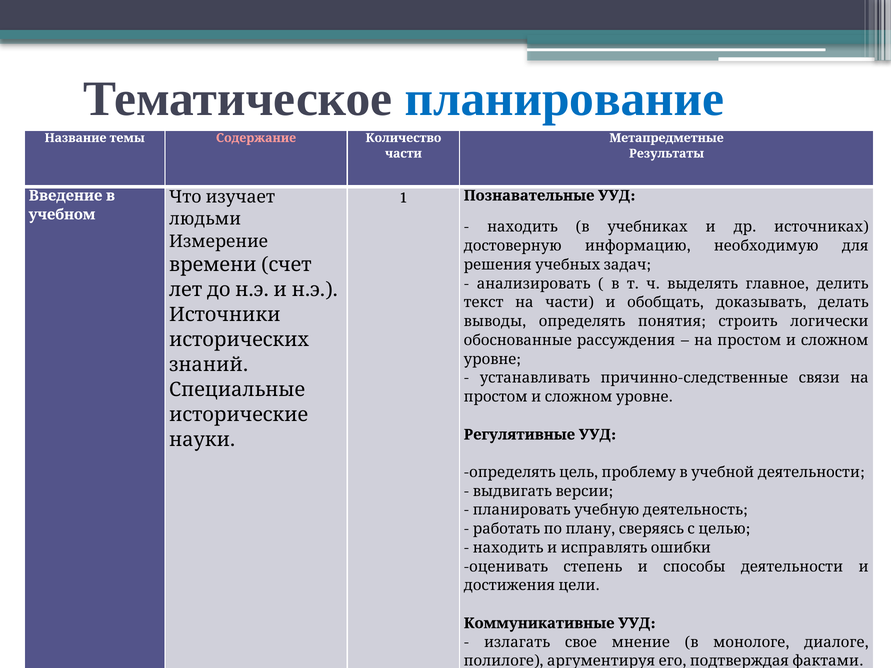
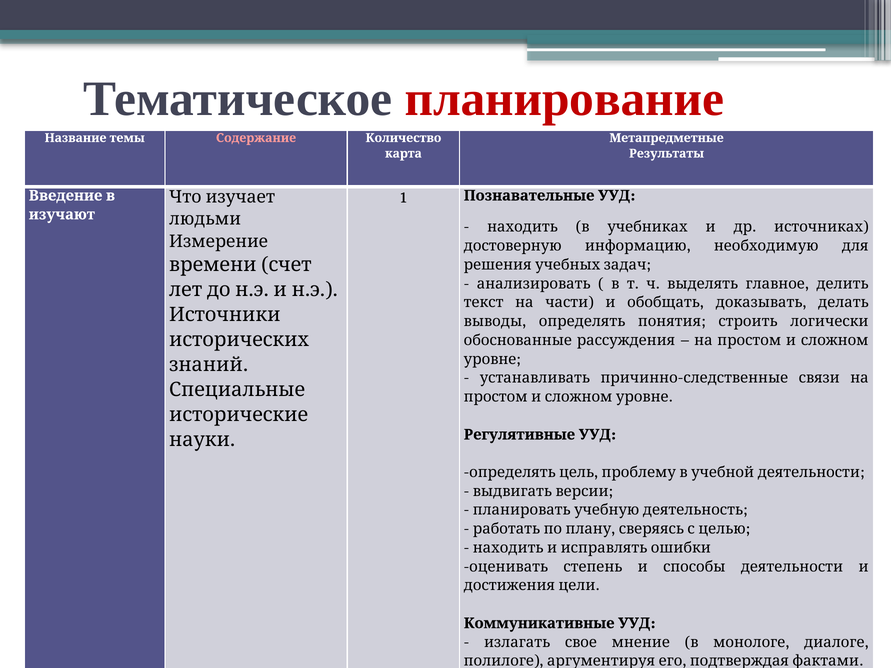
планирование colour: blue -> red
части at (403, 154): части -> карта
учебном: учебном -> изучают
